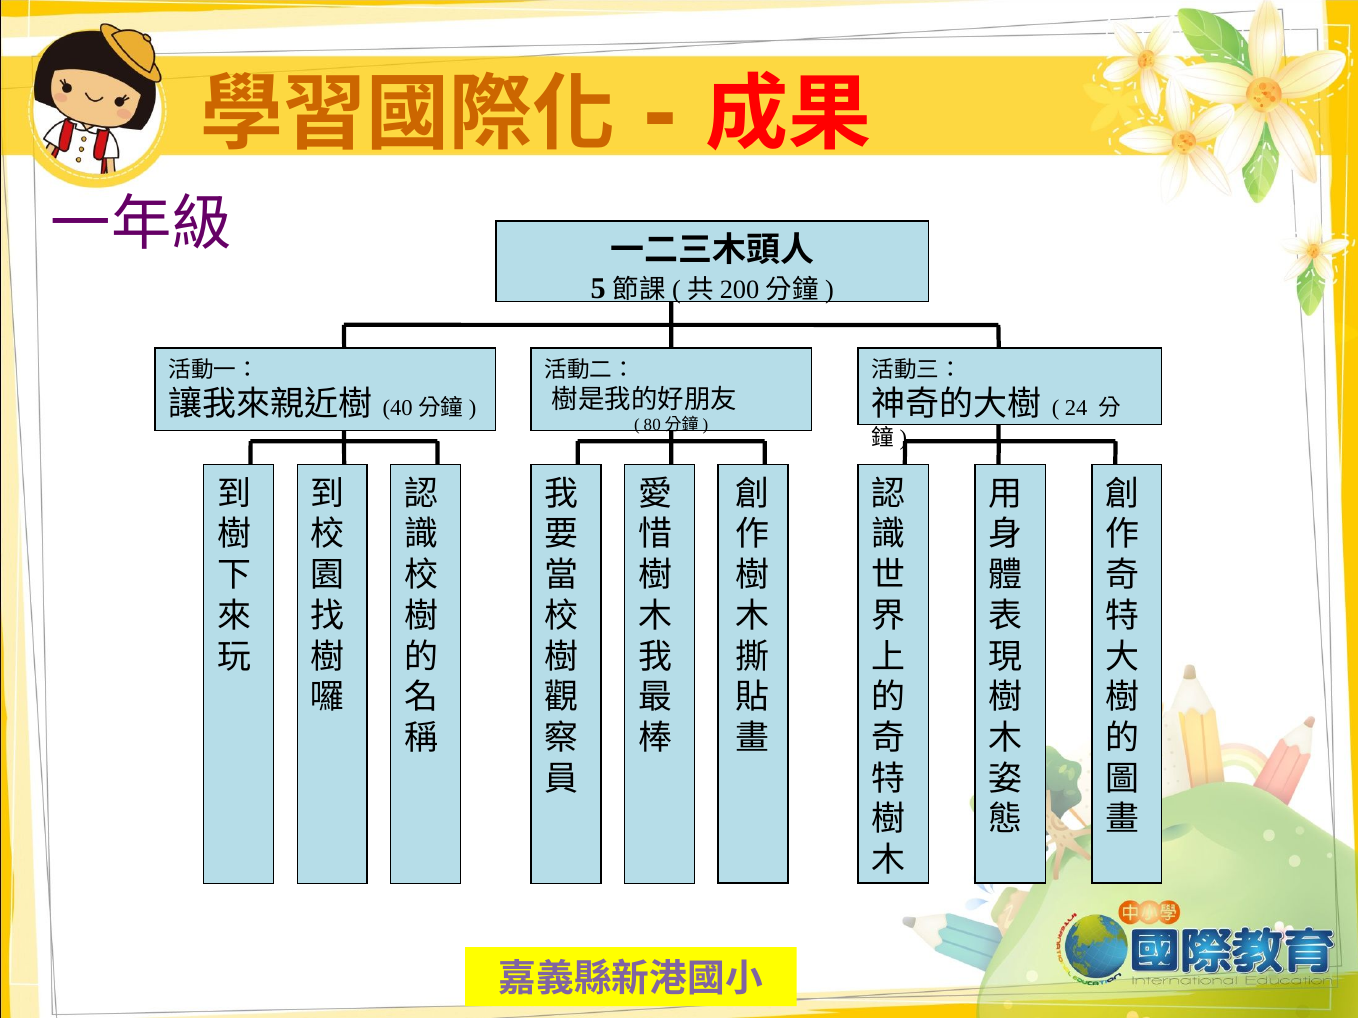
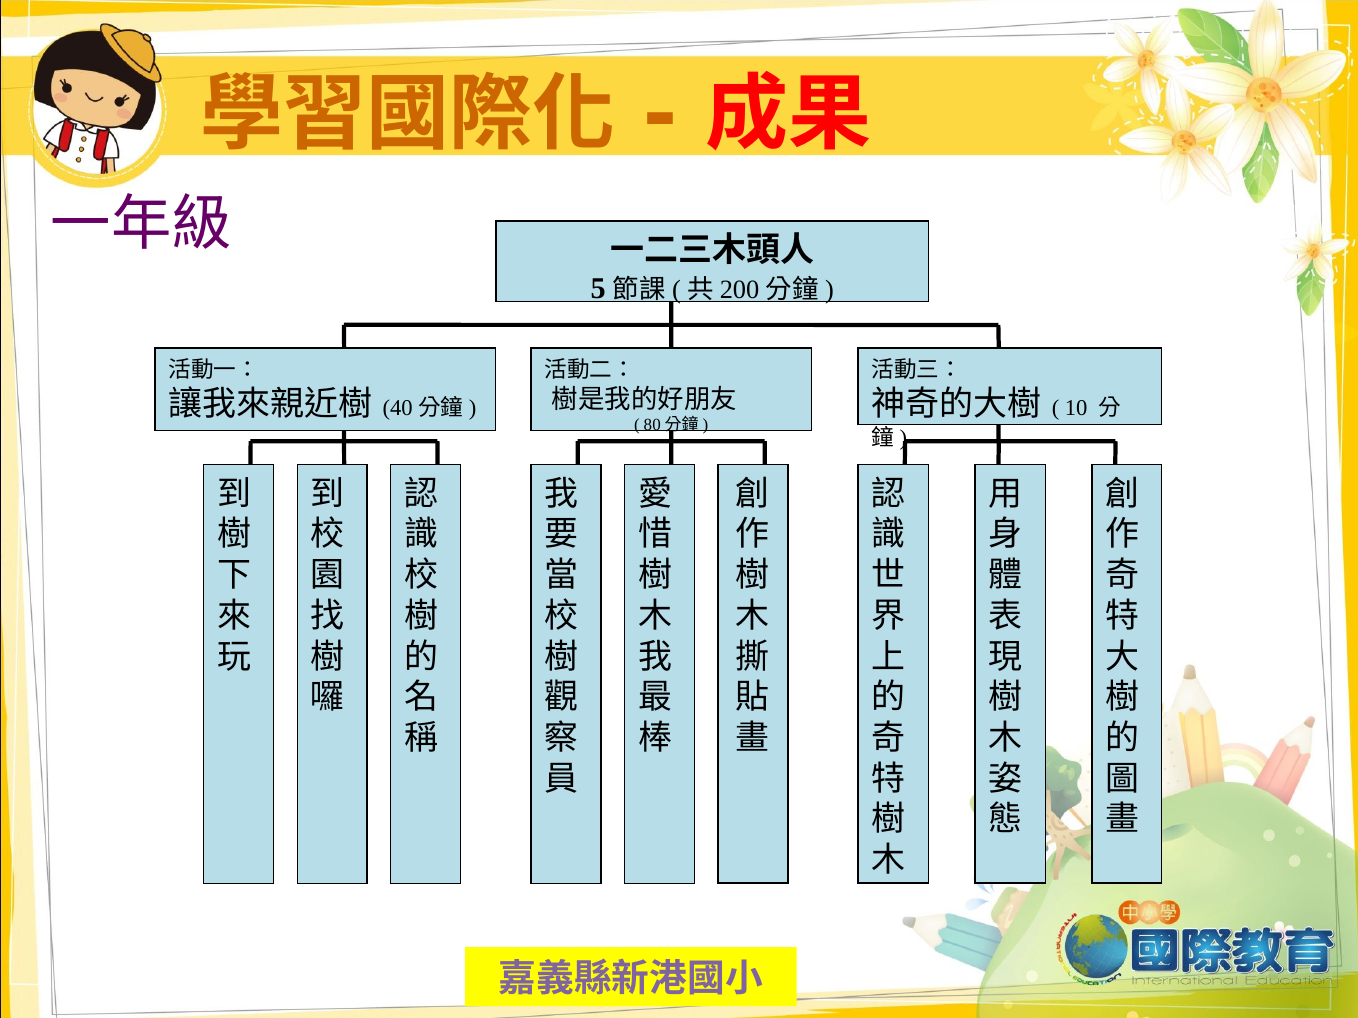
24: 24 -> 10
